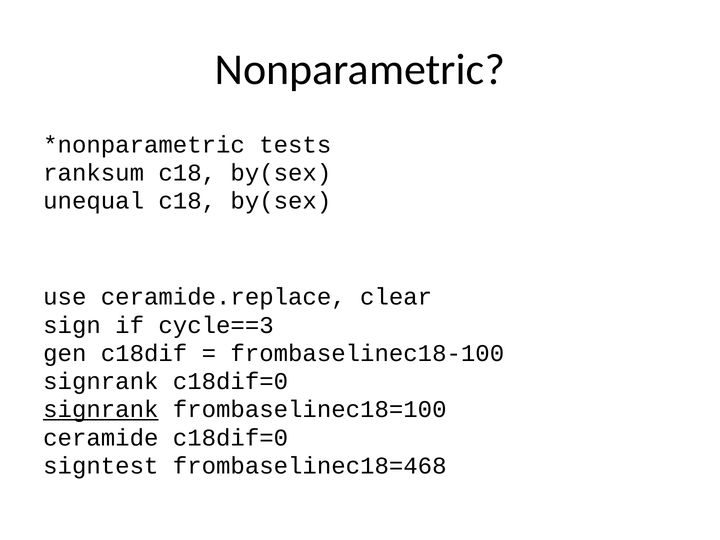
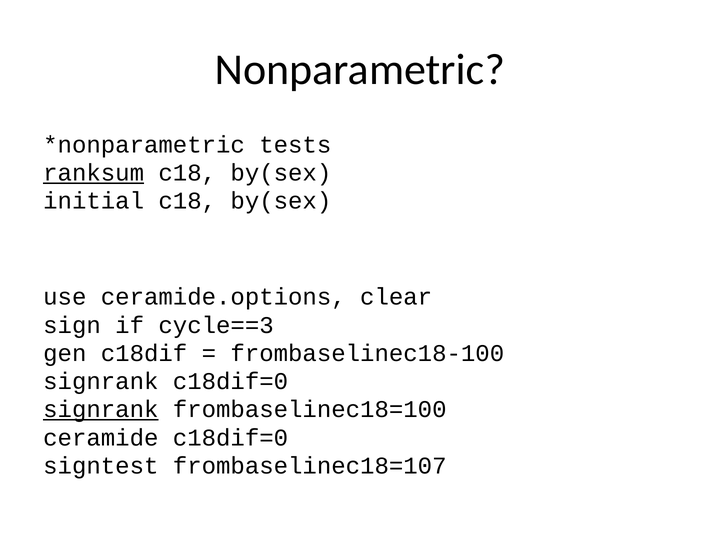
ranksum underline: none -> present
unequal: unequal -> initial
ceramide.replace: ceramide.replace -> ceramide.options
frombaselinec18=468: frombaselinec18=468 -> frombaselinec18=107
